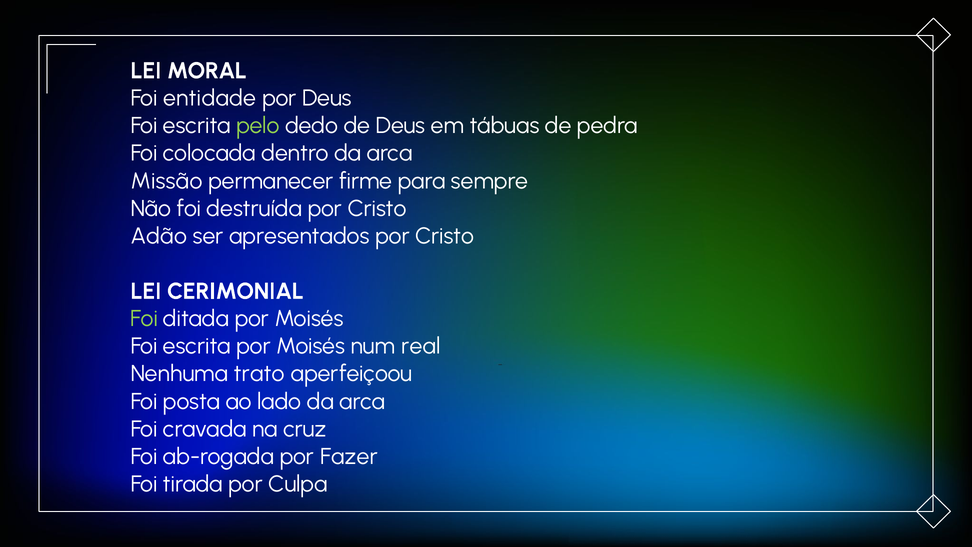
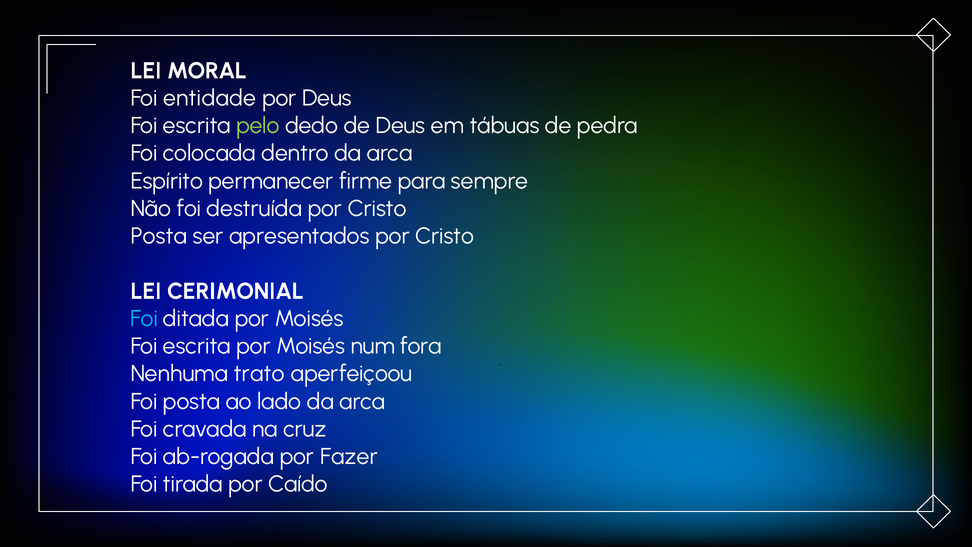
Missão: Missão -> Espírito
Adão at (159, 236): Adão -> Posta
Foi at (144, 319) colour: light green -> light blue
real: real -> fora
Culpa: Culpa -> Caído
